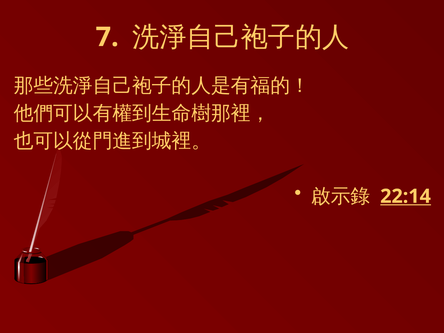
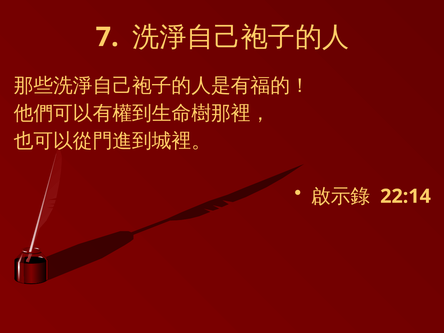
22:14 underline: present -> none
